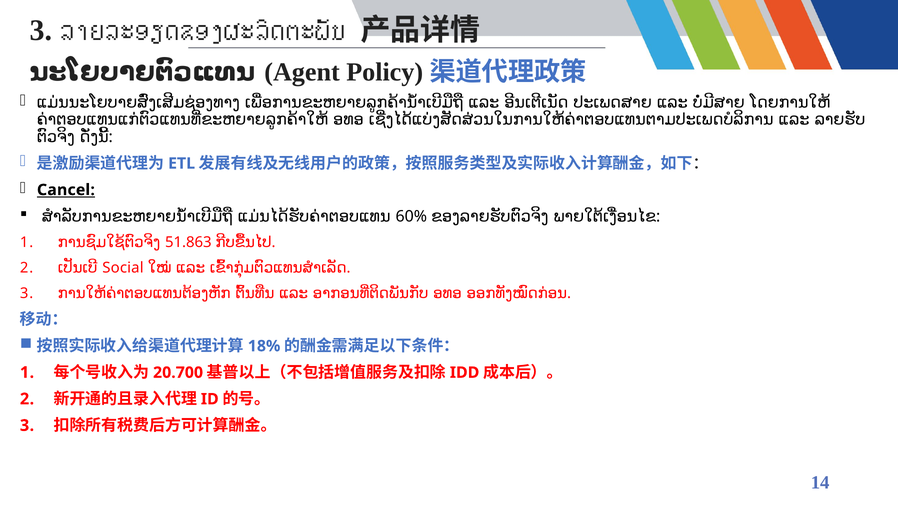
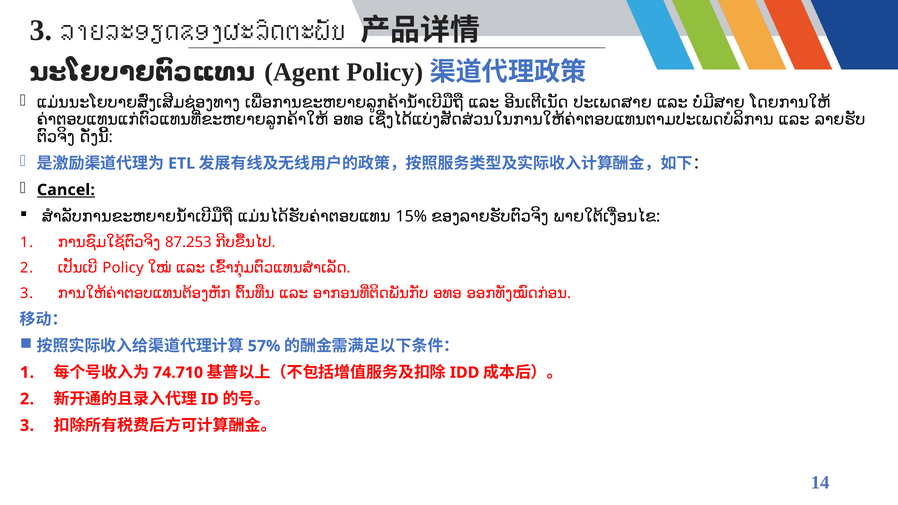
60%: 60% -> 15%
51.863: 51.863 -> 87.253
Social at (123, 268): Social -> Policy
18%: 18% -> 57%
20.700: 20.700 -> 74.710
